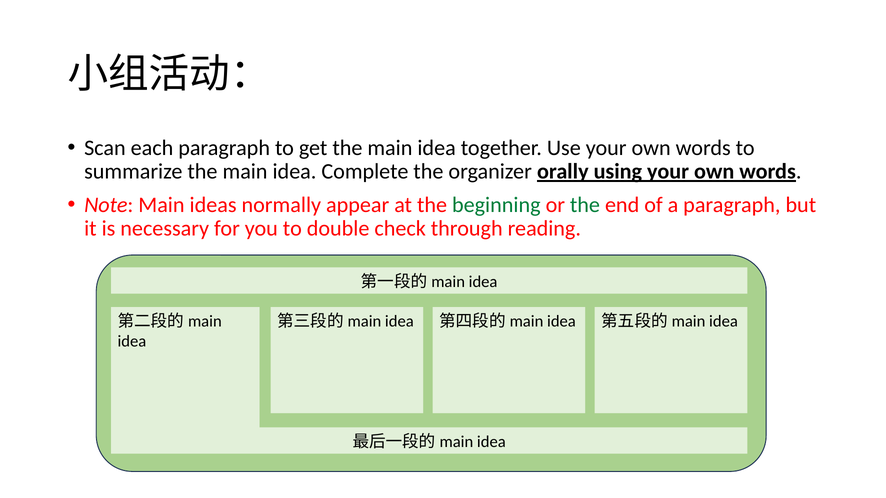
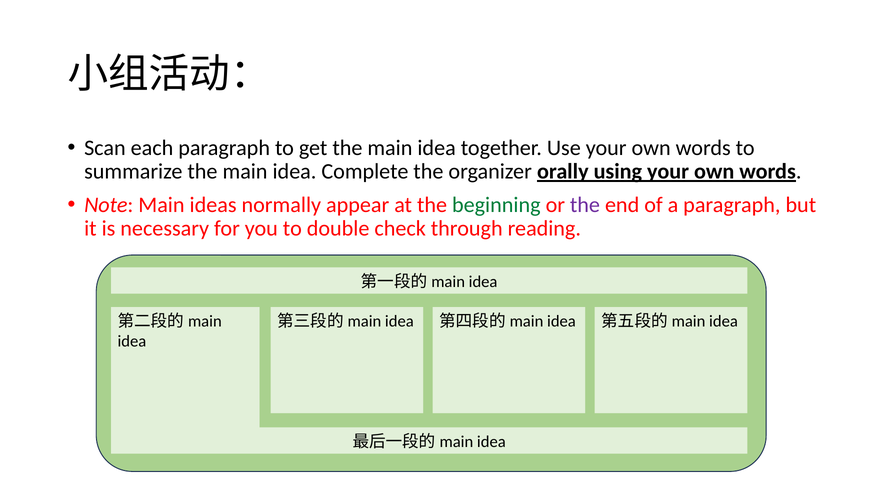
the at (585, 205) colour: green -> purple
